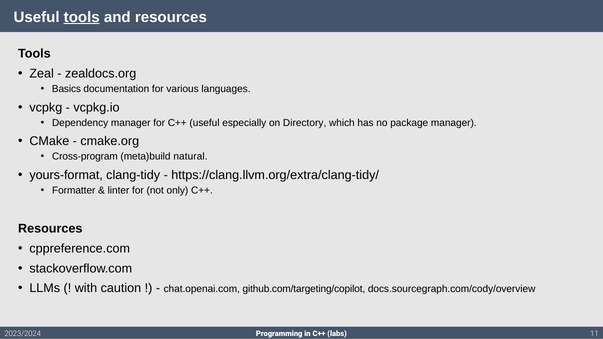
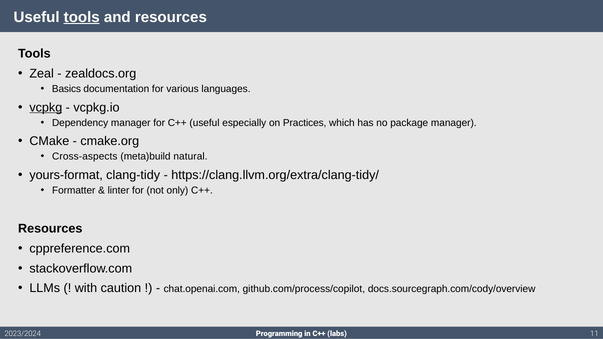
vcpkg underline: none -> present
Directory: Directory -> Practices
Cross-program: Cross-program -> Cross-aspects
github.com/targeting/copilot: github.com/targeting/copilot -> github.com/process/copilot
